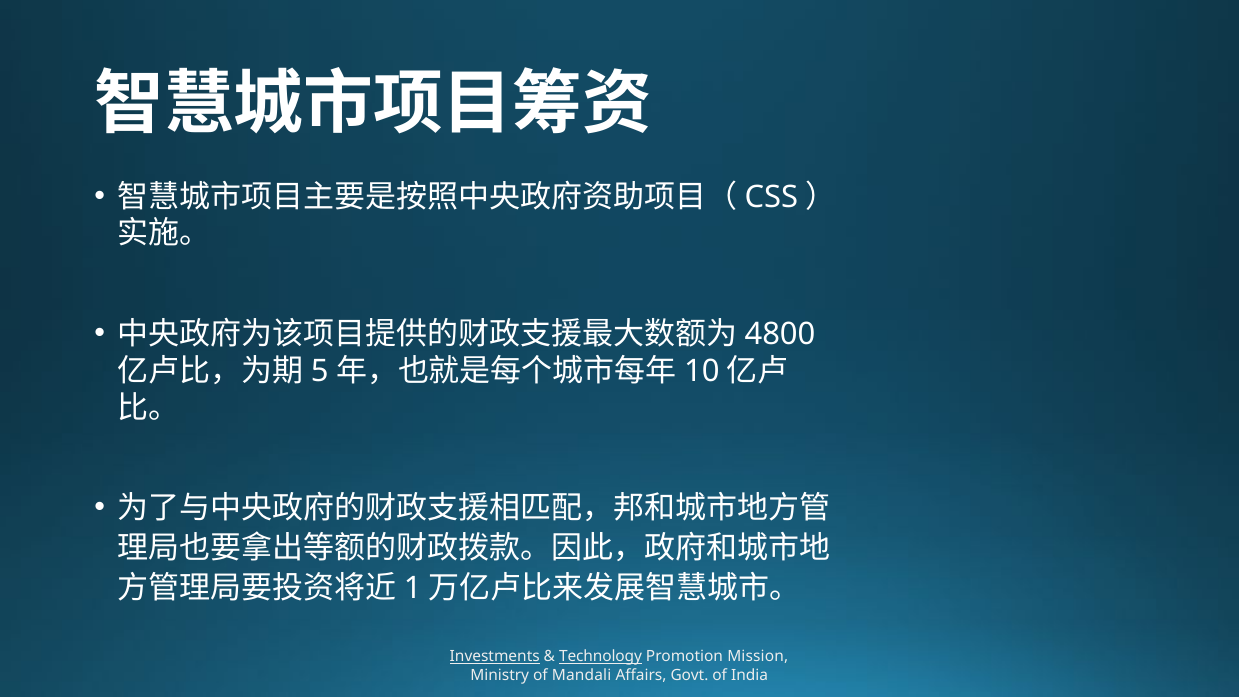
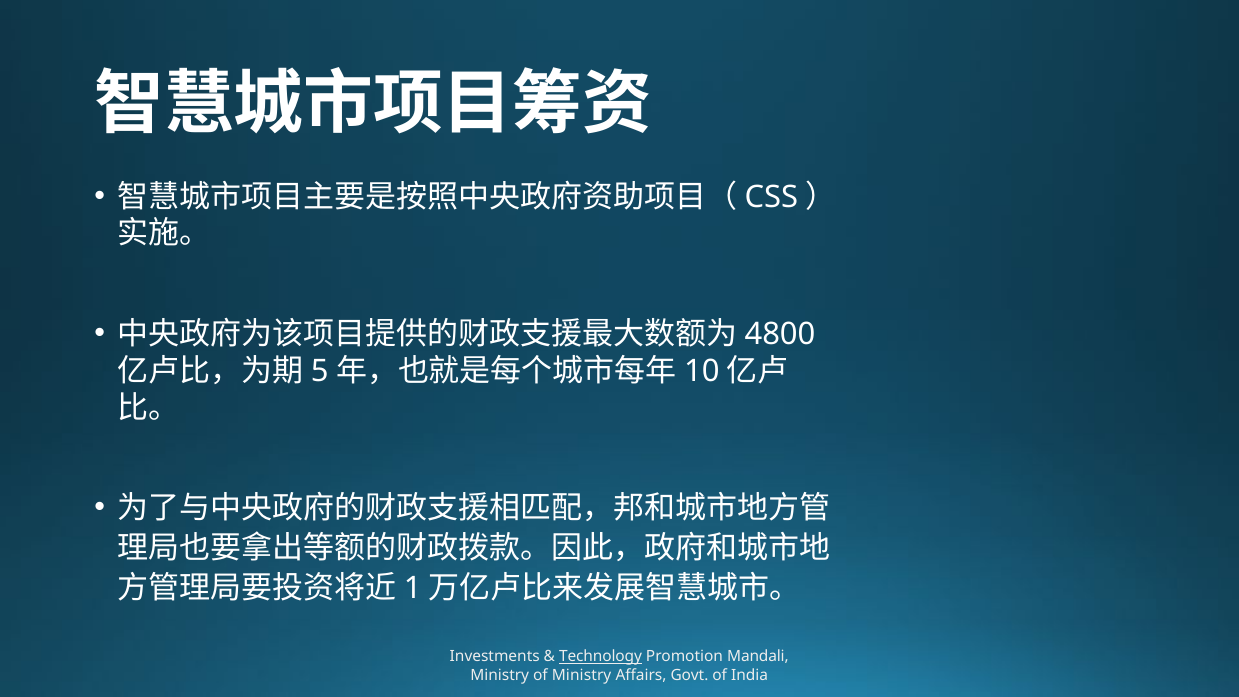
Investments underline: present -> none
Mission: Mission -> Mandali
of Mandali: Mandali -> Ministry
